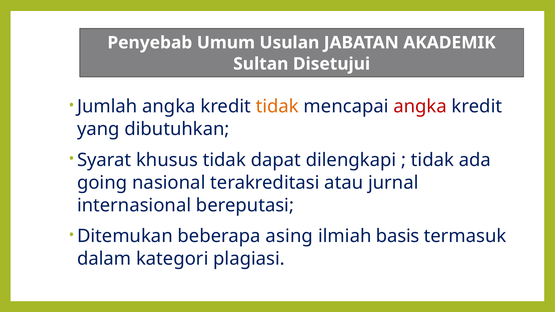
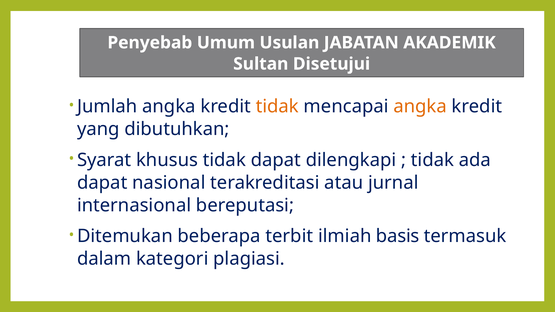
angka at (420, 107) colour: red -> orange
going at (102, 183): going -> dapat
asing: asing -> terbit
